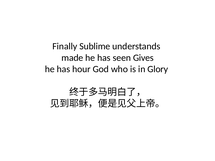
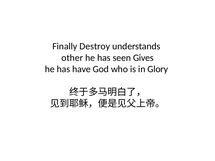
Sublime: Sublime -> Destroy
made: made -> other
hour: hour -> have
